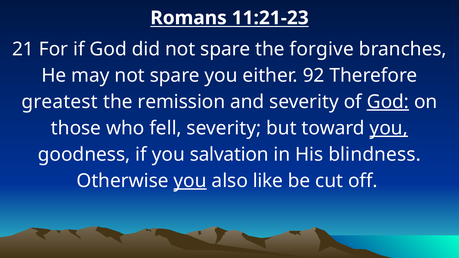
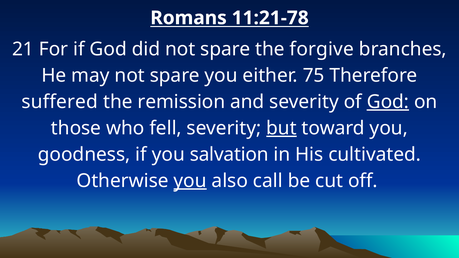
11:21-23: 11:21-23 -> 11:21-78
92: 92 -> 75
greatest: greatest -> suffered
but underline: none -> present
you at (389, 128) underline: present -> none
blindness: blindness -> cultivated
like: like -> call
